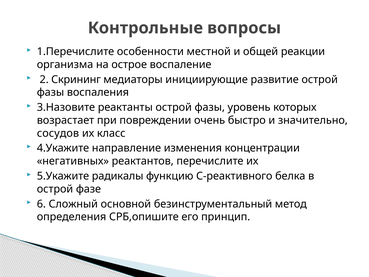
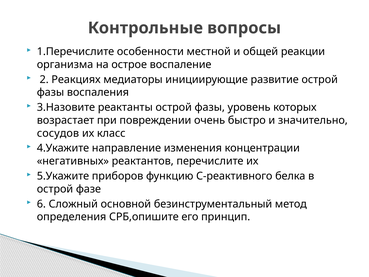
Скрининг: Скрининг -> Реакциях
радикалы: радикалы -> приборов
